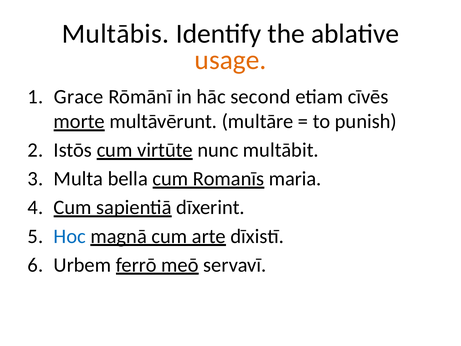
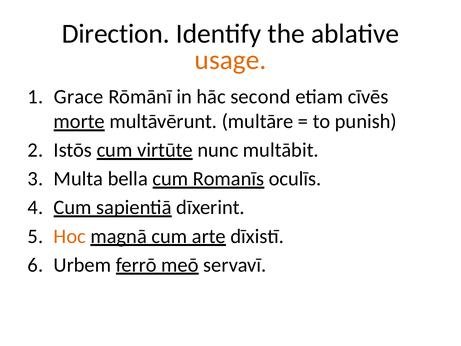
Multābis: Multābis -> Direction
maria: maria -> oculīs
Hoc colour: blue -> orange
